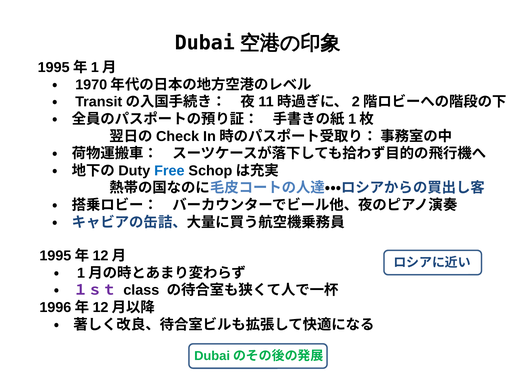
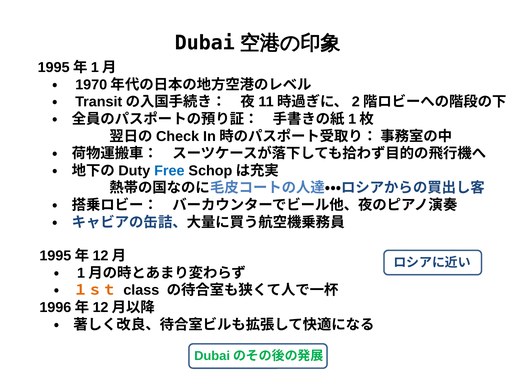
１ｓｔ colour: purple -> orange
